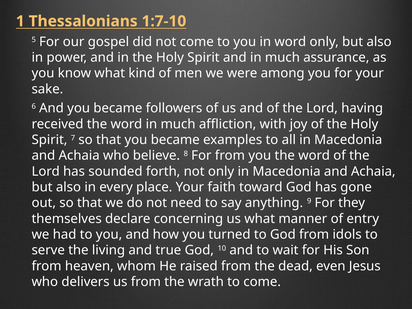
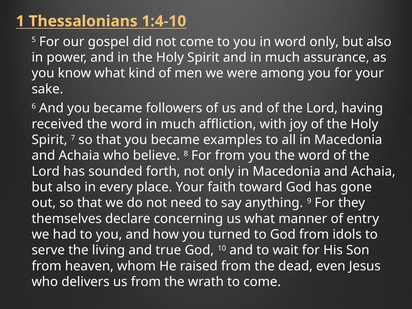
1:7-10: 1:7-10 -> 1:4-10
